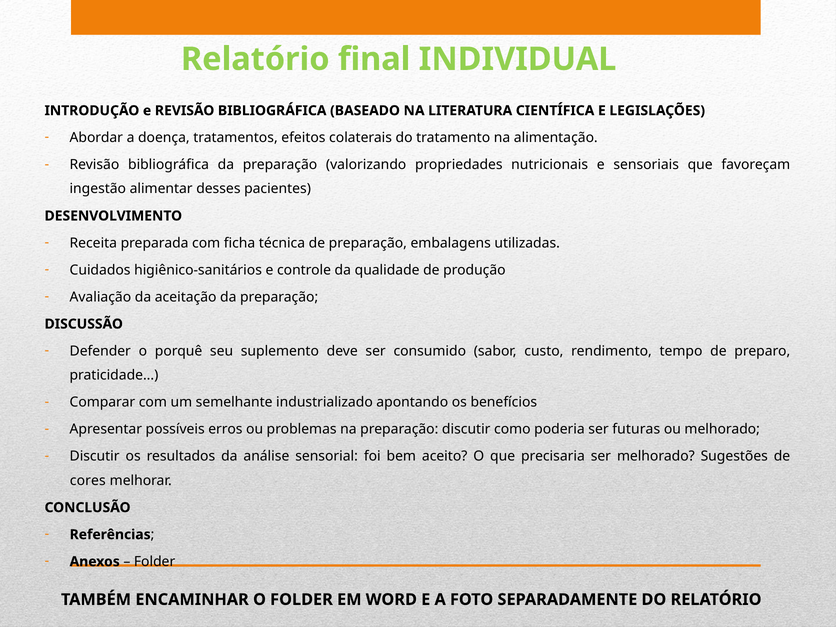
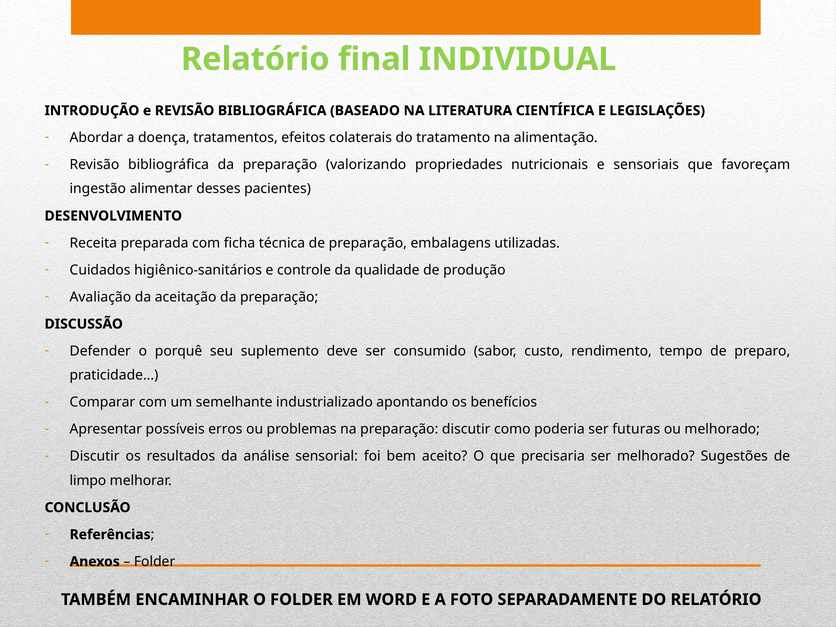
cores: cores -> limpo
